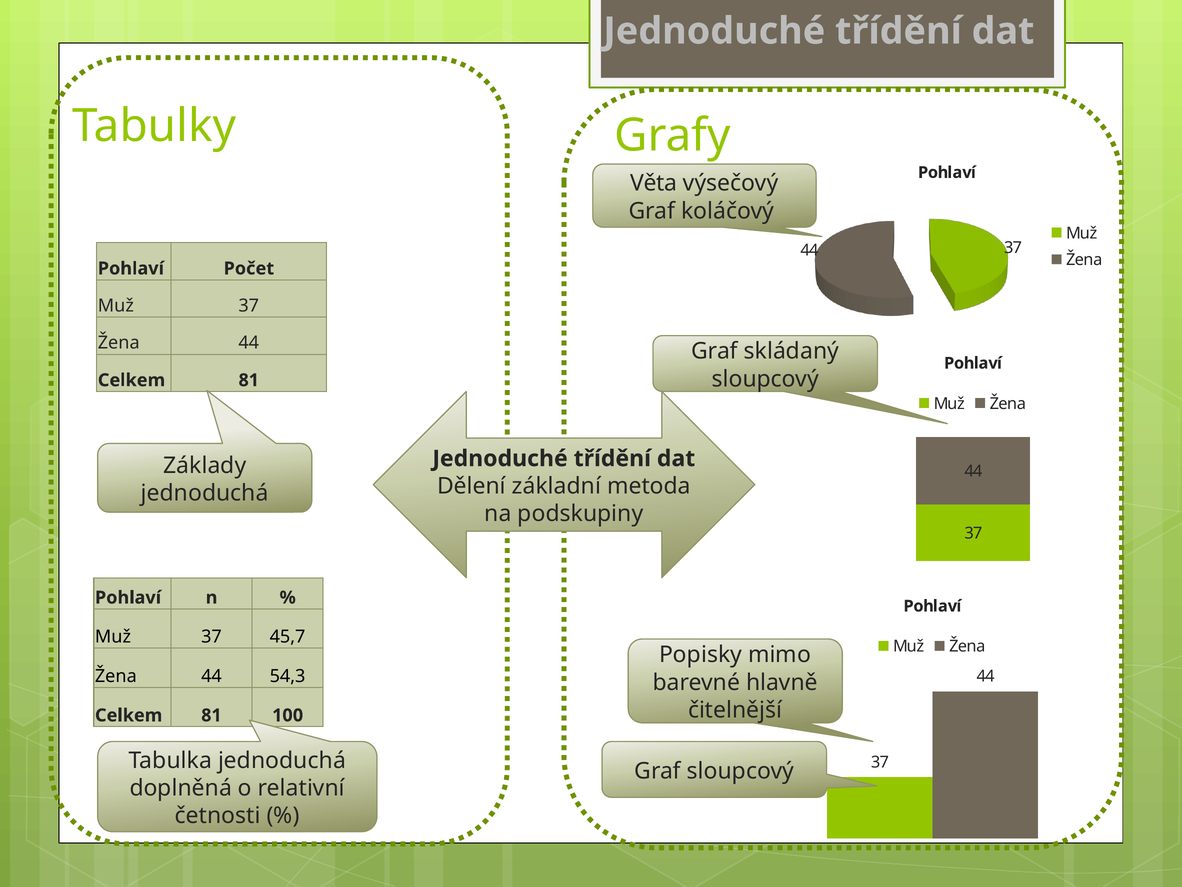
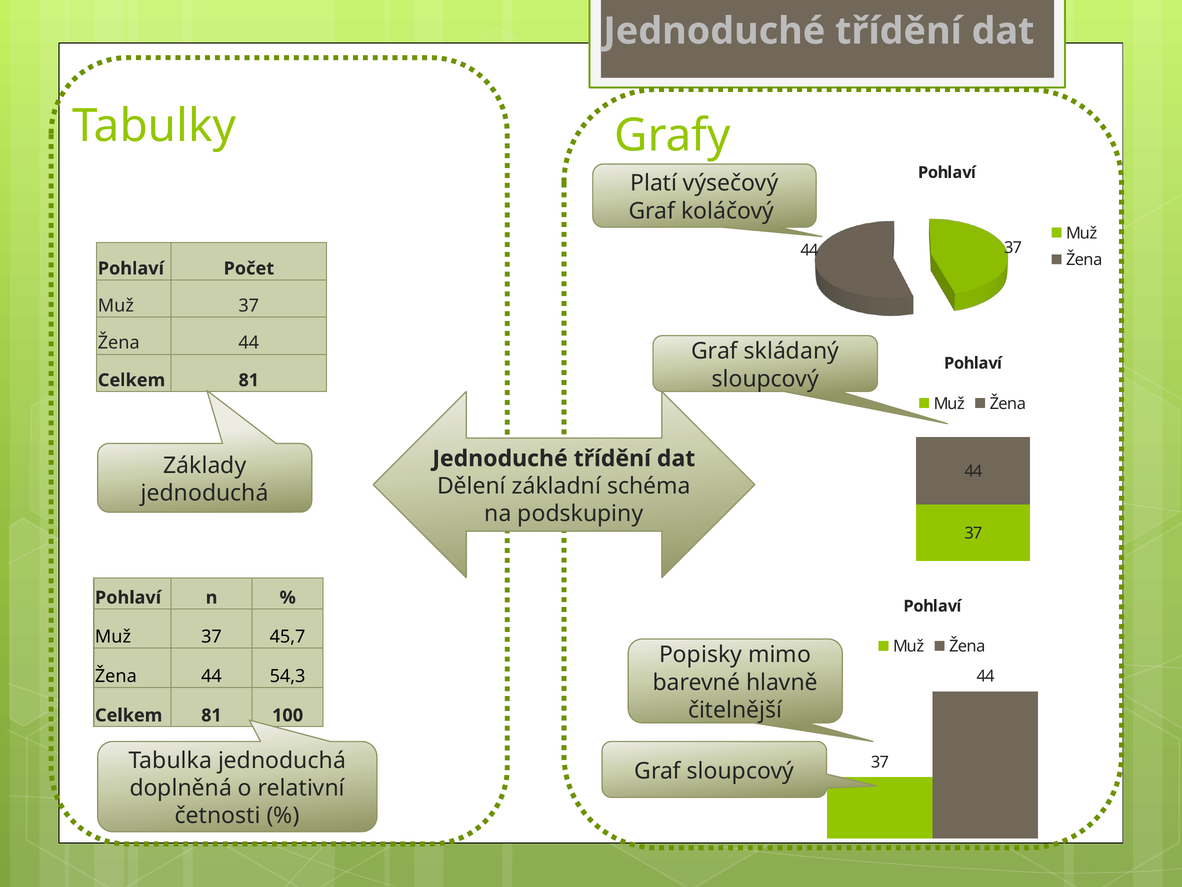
Věta: Věta -> Platí
metoda: metoda -> schéma
